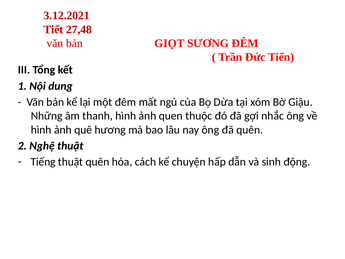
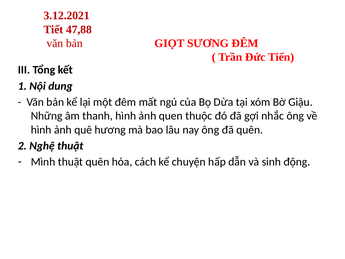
27,48: 27,48 -> 47,88
Tiếng: Tiếng -> Mình
